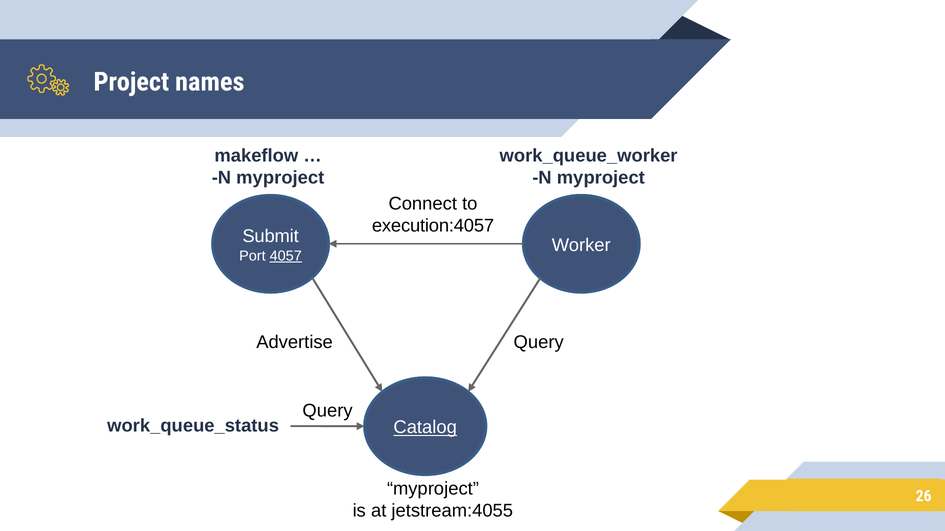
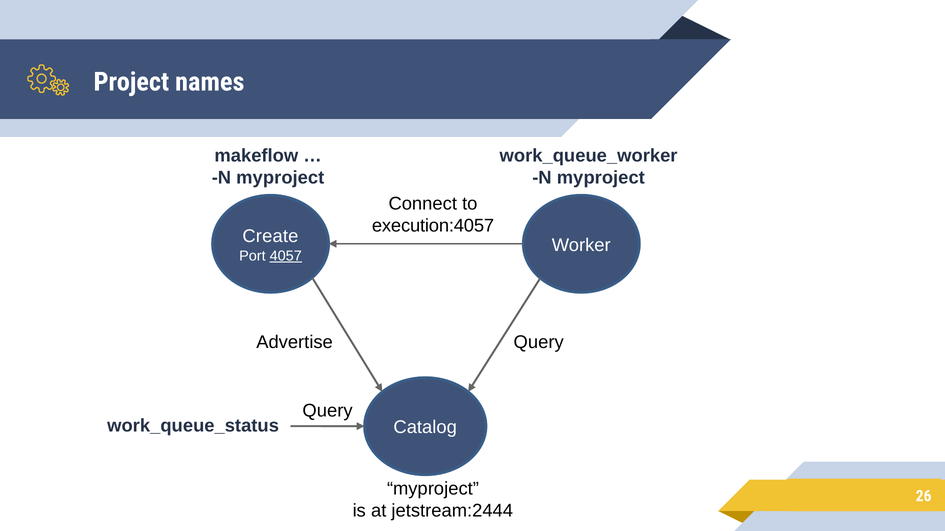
Submit: Submit -> Create
Catalog underline: present -> none
jetstream:4055: jetstream:4055 -> jetstream:2444
